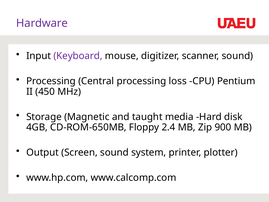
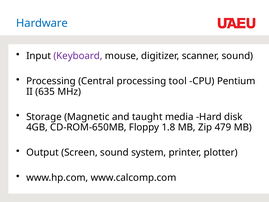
Hardware colour: purple -> blue
loss: loss -> tool
450: 450 -> 635
2.4: 2.4 -> 1.8
900: 900 -> 479
